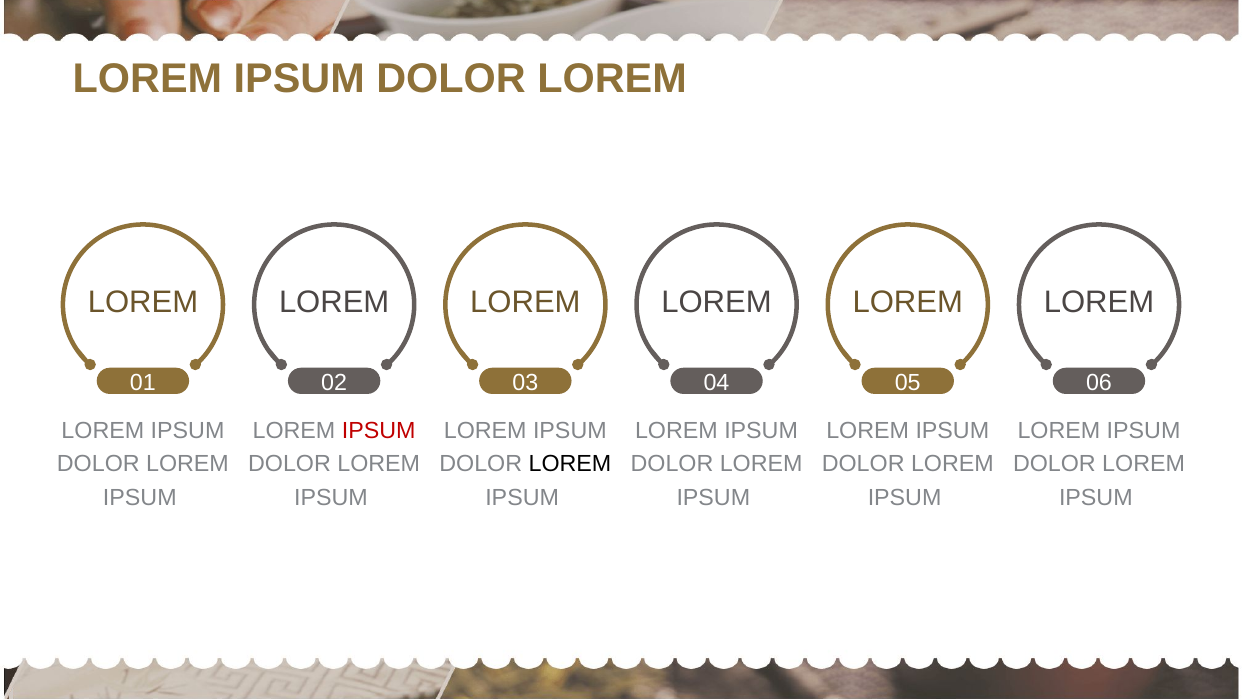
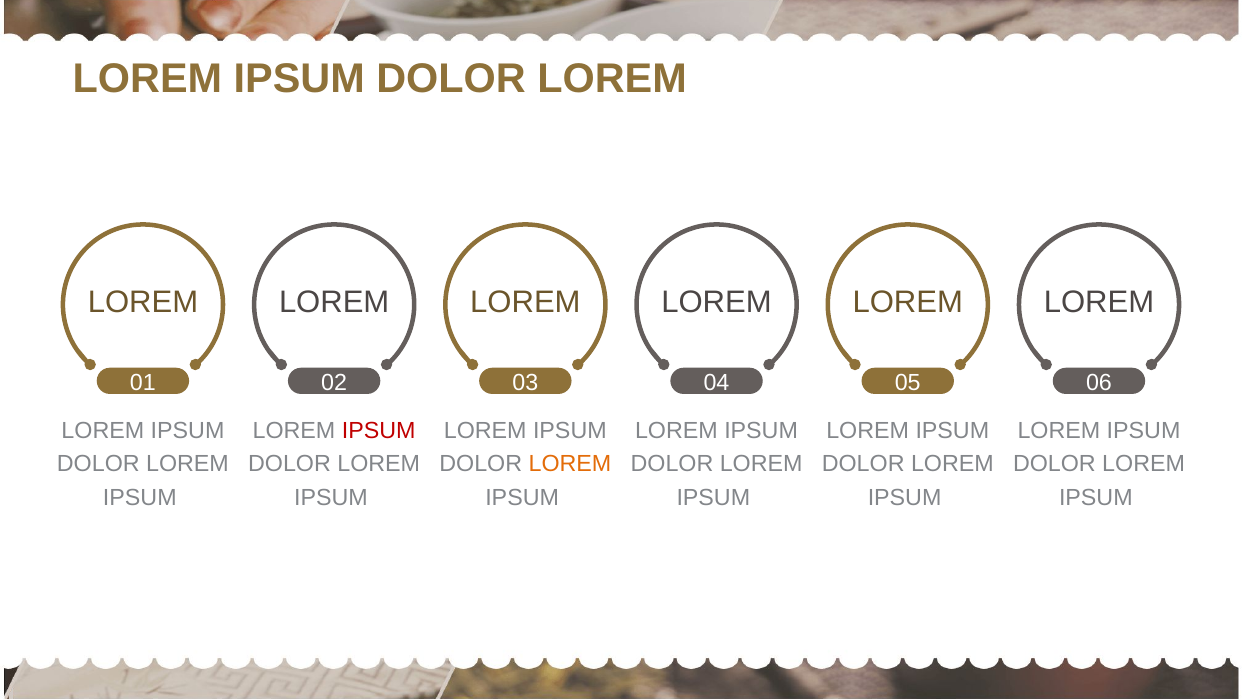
LOREM at (570, 464) colour: black -> orange
